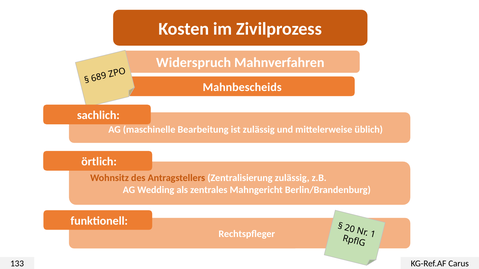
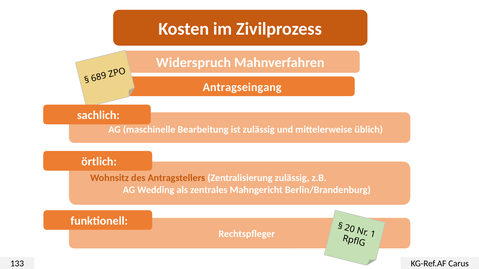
Mahnbescheids: Mahnbescheids -> Antragseingang
